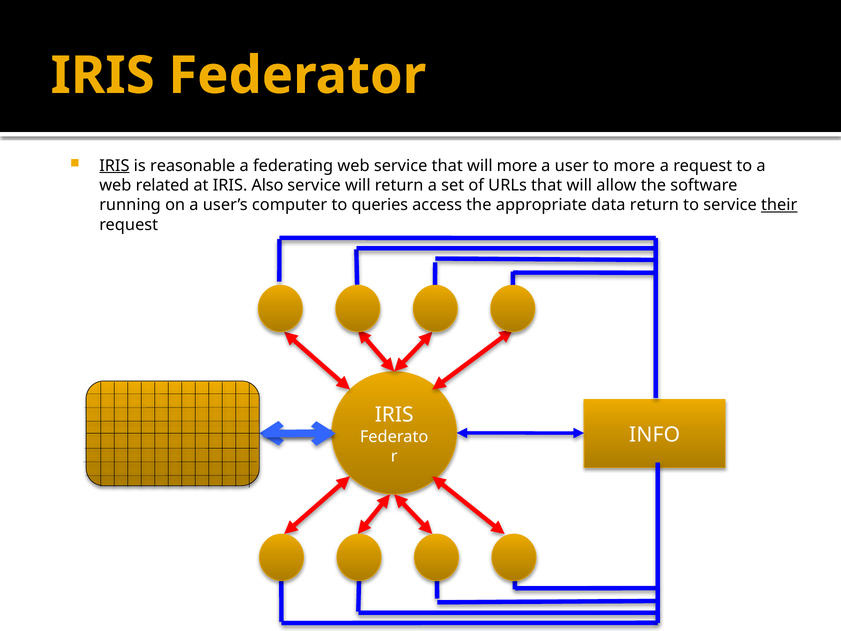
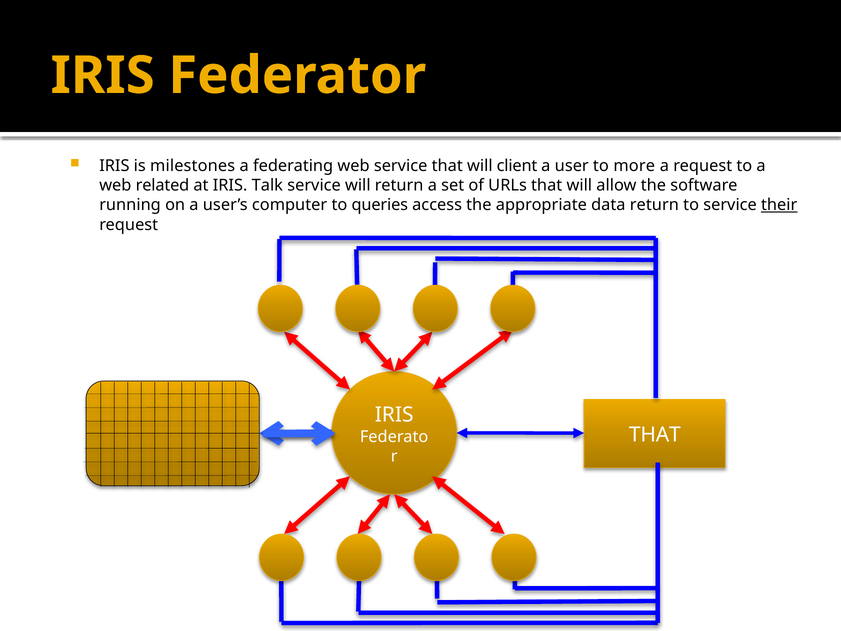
IRIS at (114, 166) underline: present -> none
reasonable: reasonable -> milestones
will more: more -> client
Also: Also -> Talk
INFO at (655, 435): INFO -> THAT
